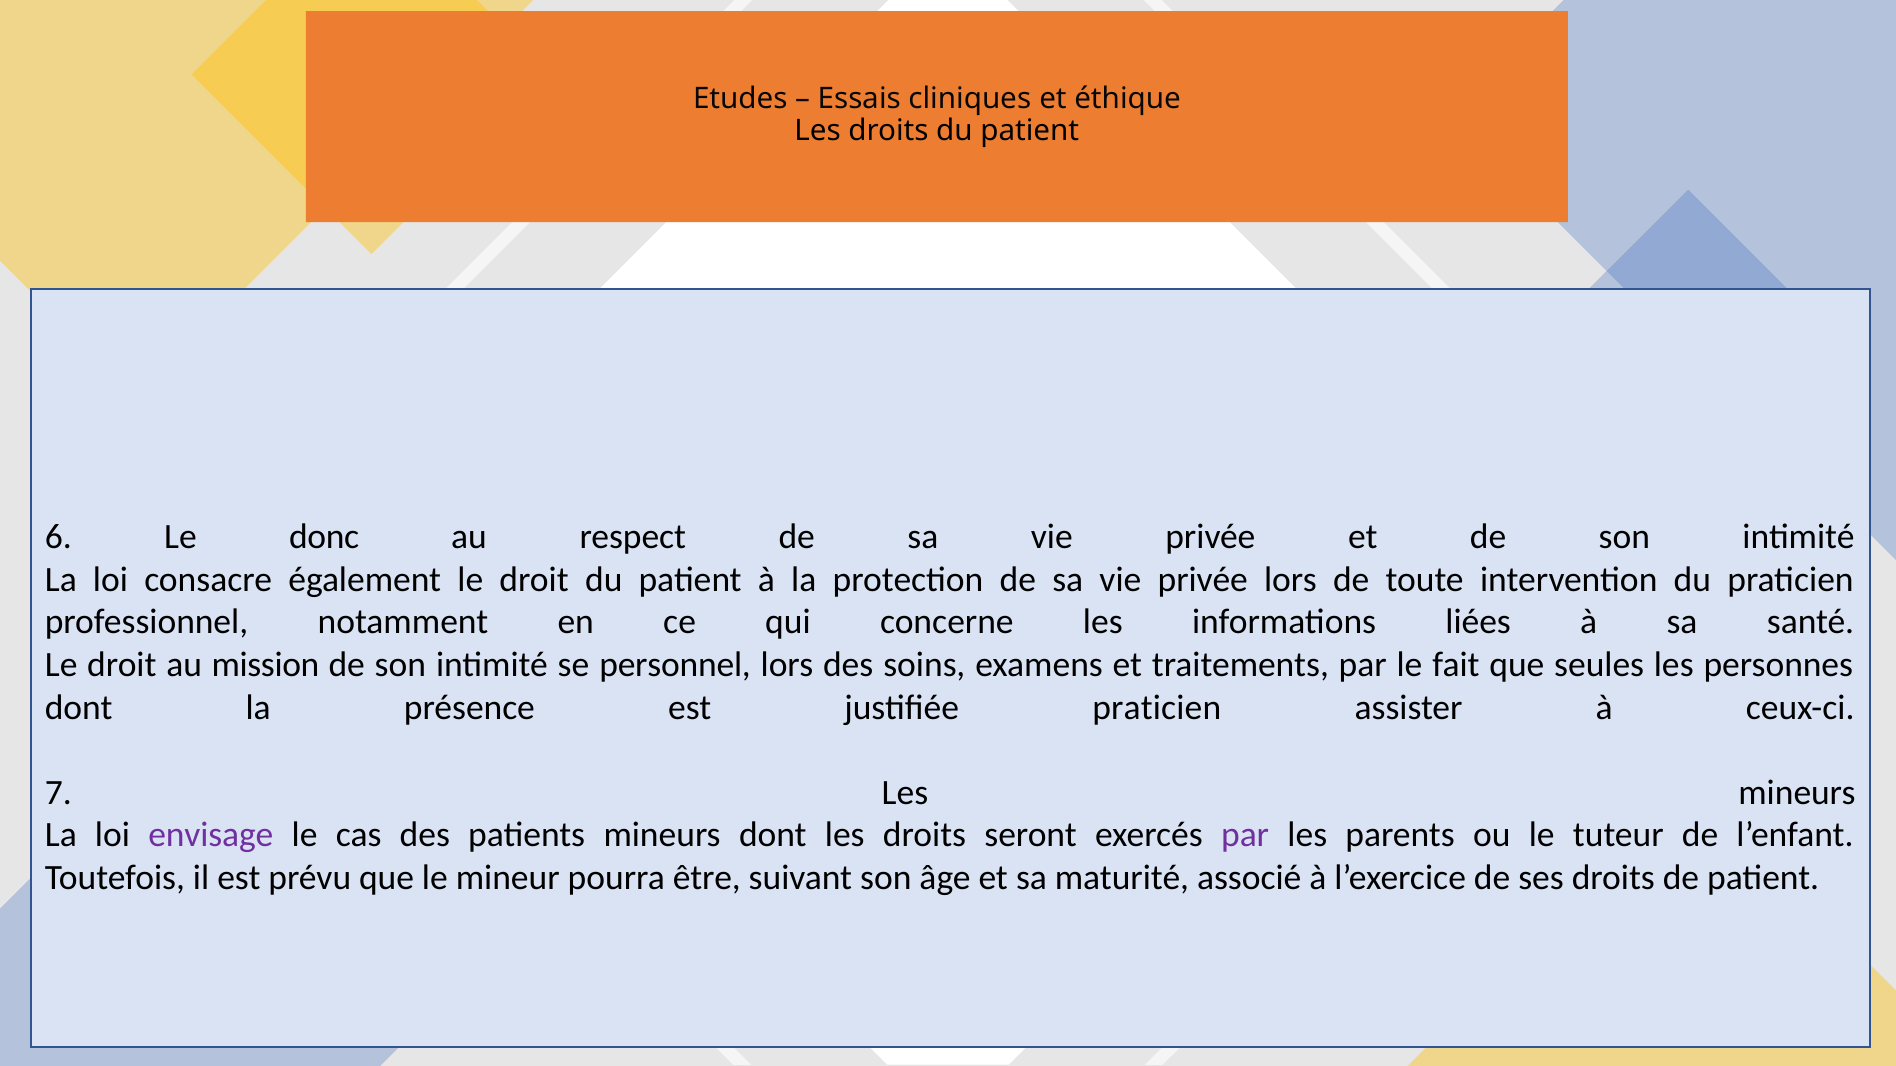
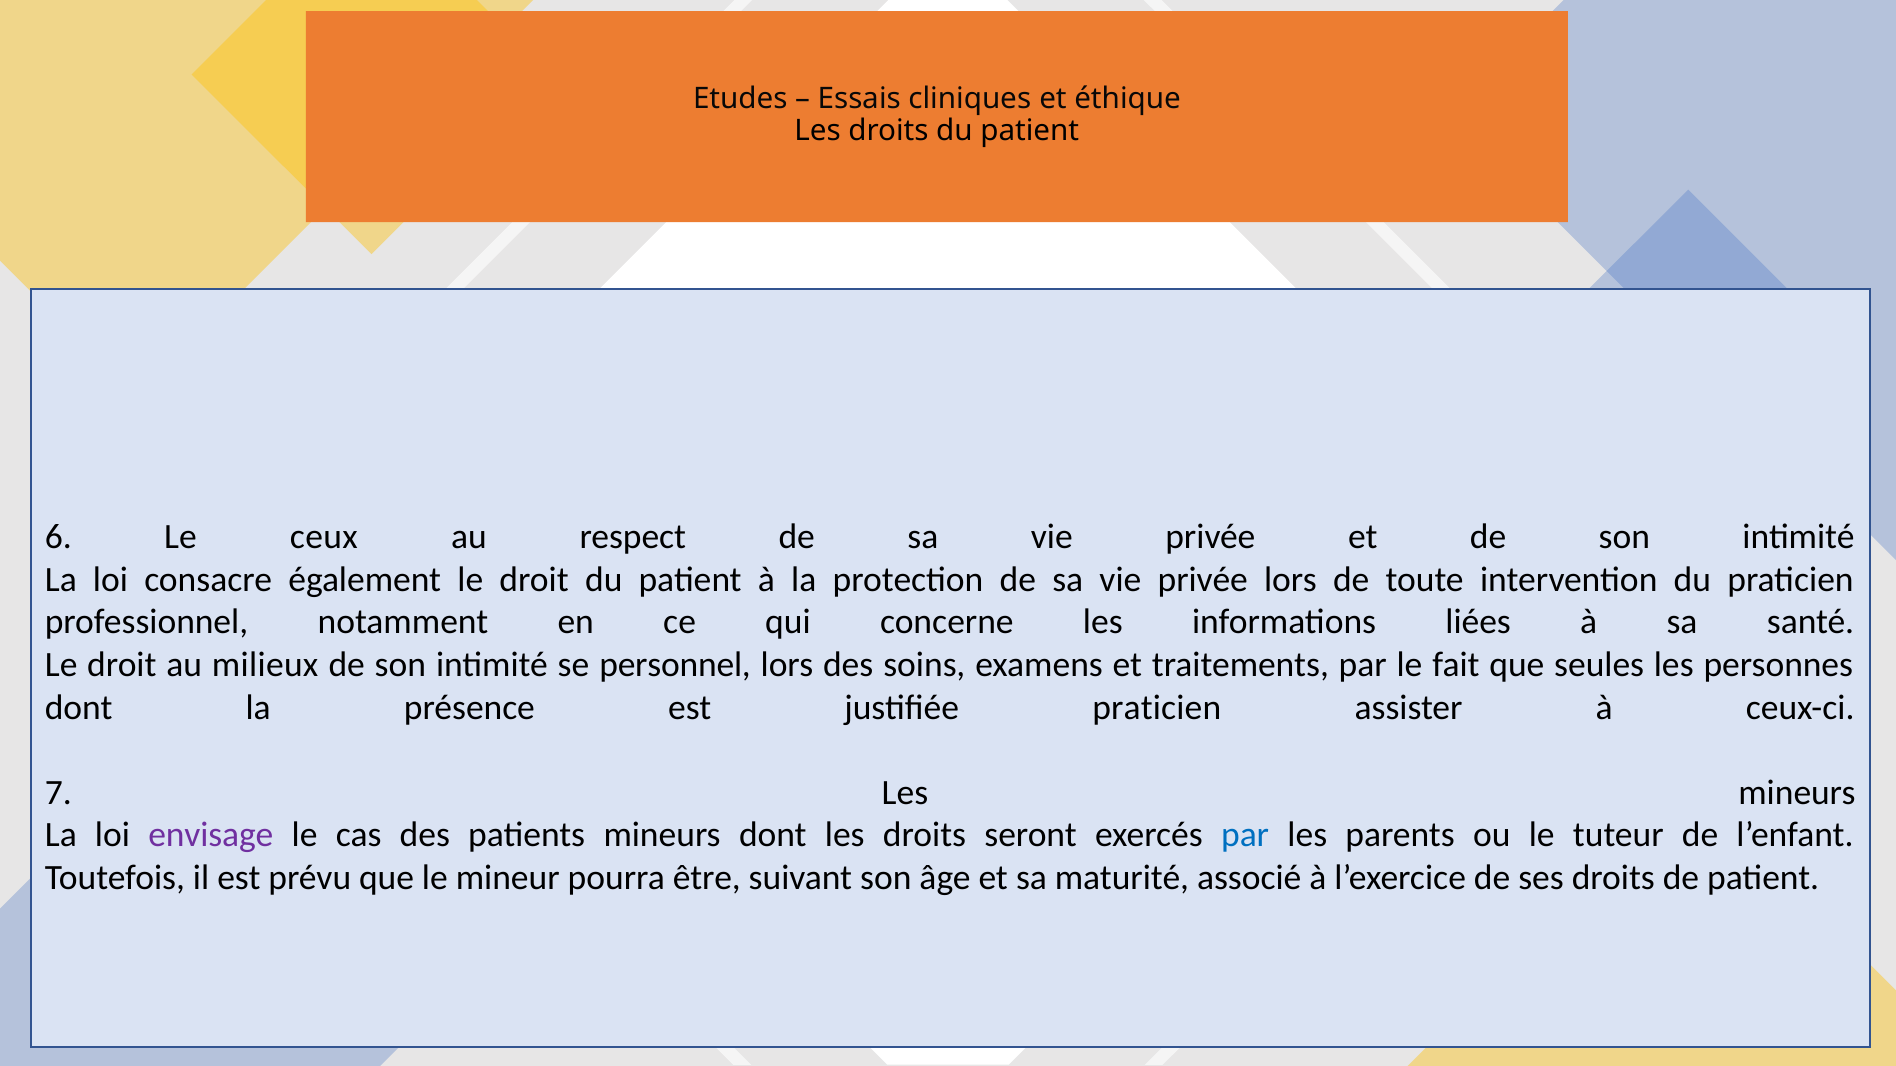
donc: donc -> ceux
mission: mission -> milieux
par at (1245, 836) colour: purple -> blue
